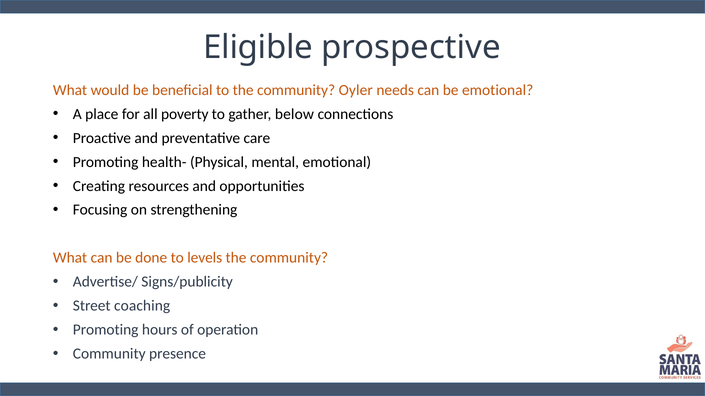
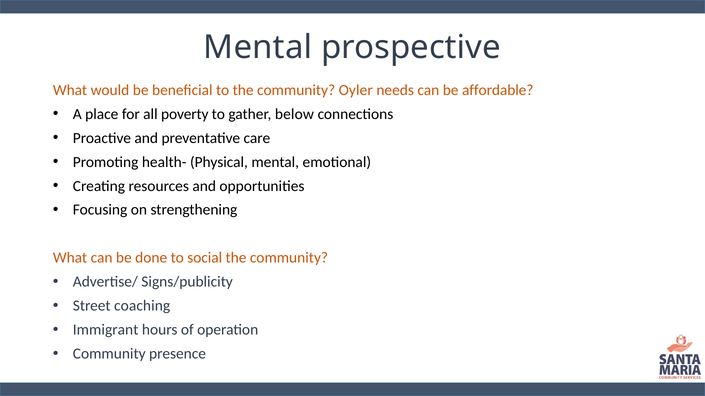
Eligible at (258, 48): Eligible -> Mental
be emotional: emotional -> affordable
levels: levels -> social
Promoting at (106, 330): Promoting -> Immigrant
